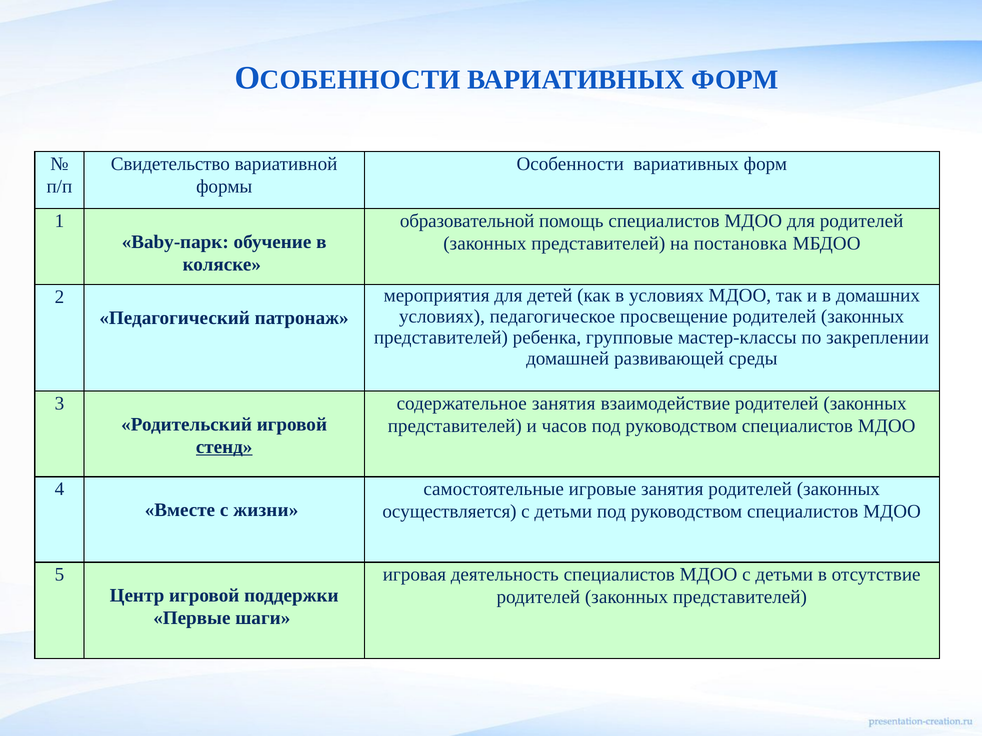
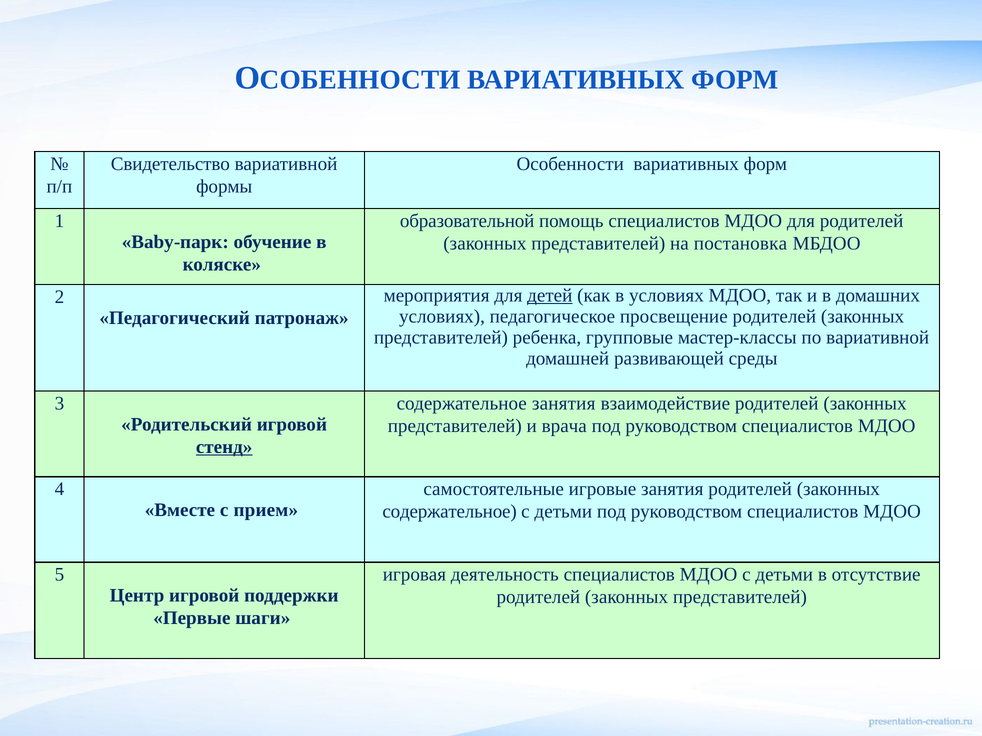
детей underline: none -> present
по закреплении: закреплении -> вариативной
часов: часов -> врача
жизни: жизни -> прием
осуществляется at (450, 512): осуществляется -> содержательное
